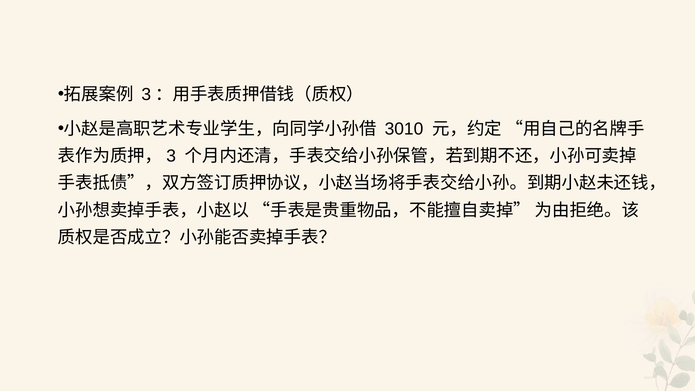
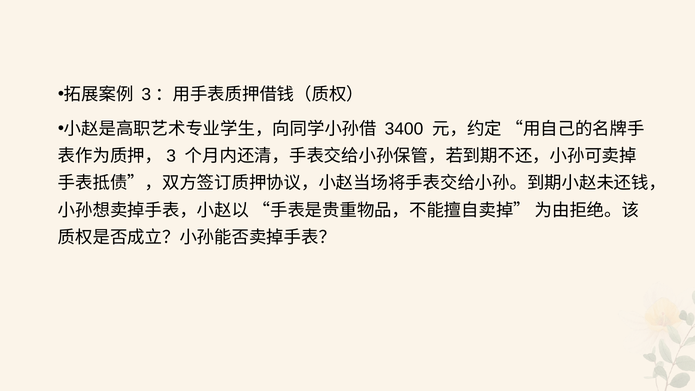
3010: 3010 -> 3400
